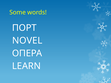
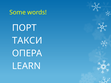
NOVEL: NOVEL -> ТАКСИ
